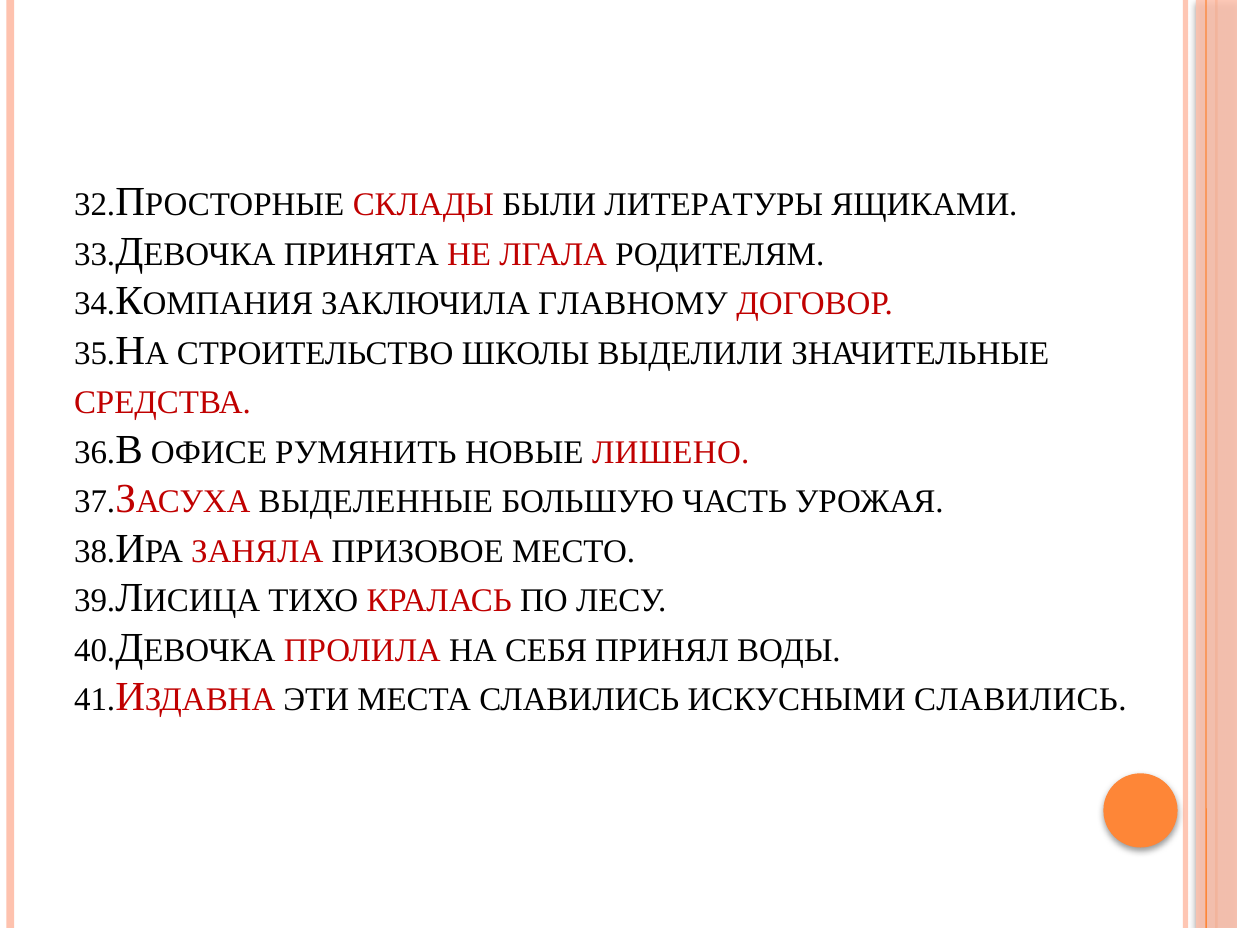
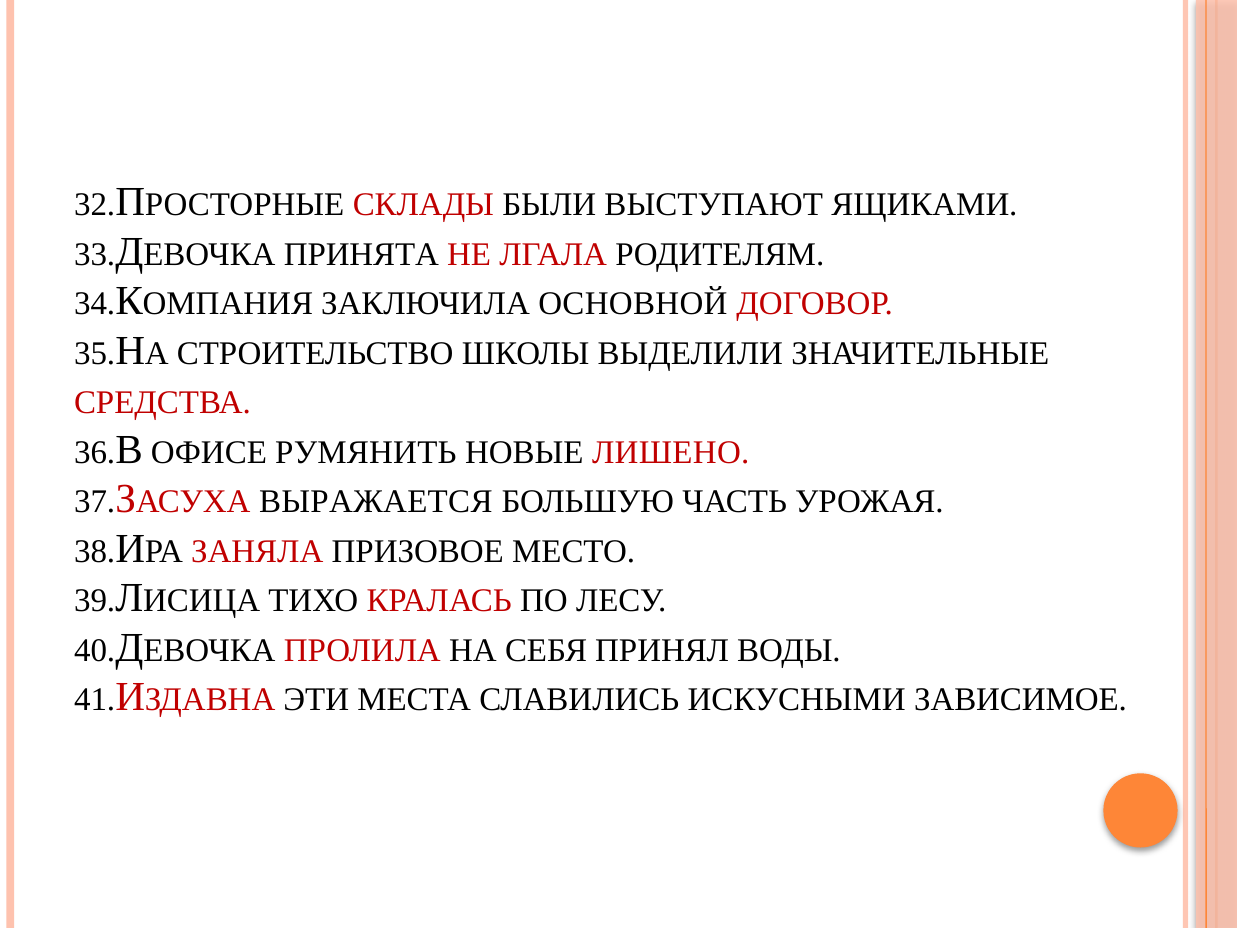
ЛИТЕРАТУРЫ: ЛИТЕРАТУРЫ -> ВЫСТУПАЮТ
ГЛАВНОМУ: ГЛАВНОМУ -> ОСНОВНОЙ
ВЫДЕЛЕННЫЕ: ВЫДЕЛЕННЫЕ -> ВЫРАЖАЕТСЯ
ИСКУСНЫМИ СЛАВИЛИСЬ: СЛАВИЛИСЬ -> ЗАВИСИМОЕ
